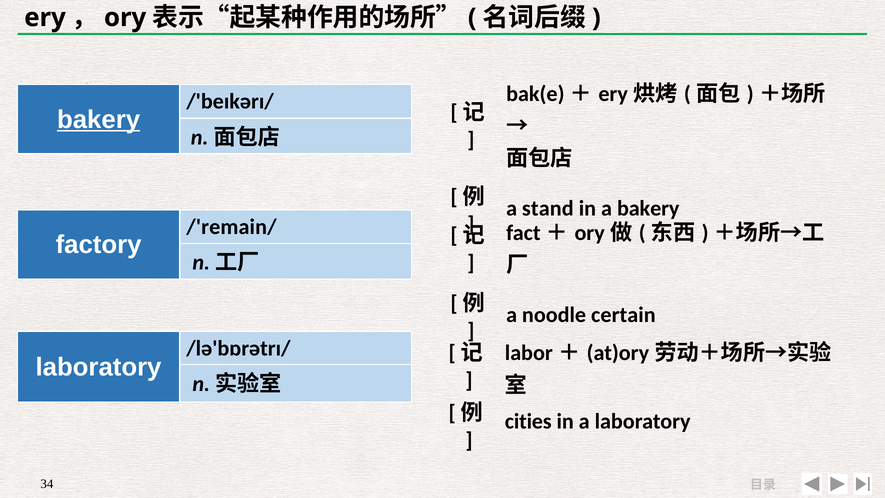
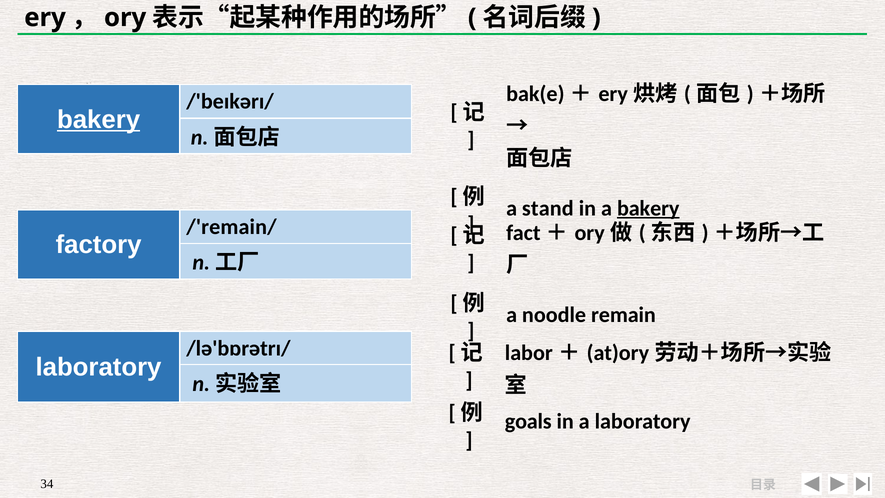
bakery at (648, 208) underline: none -> present
certain: certain -> remain
cities: cities -> goals
